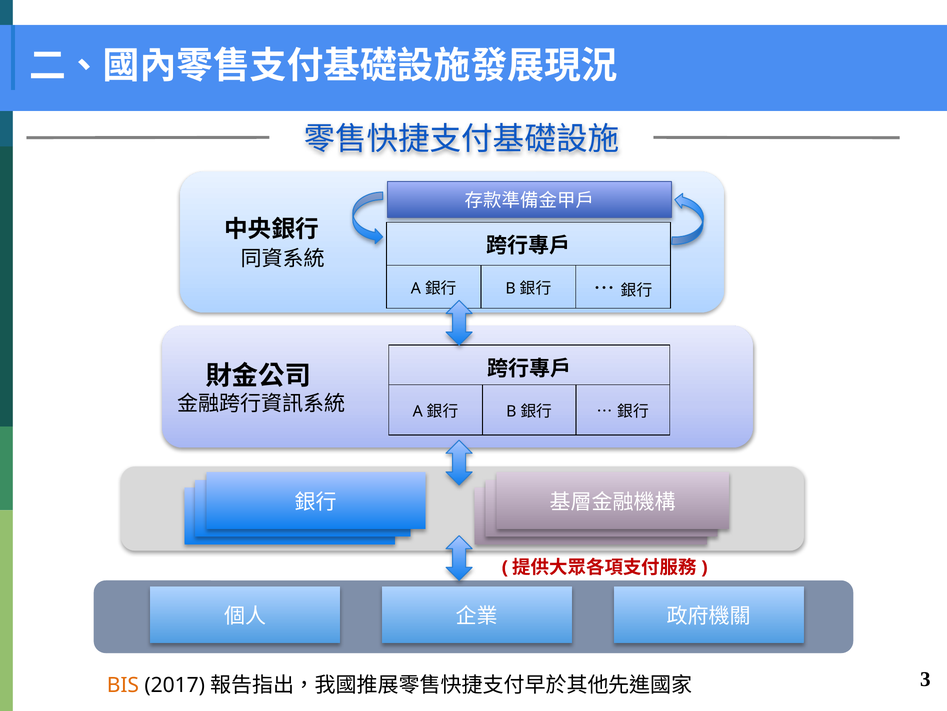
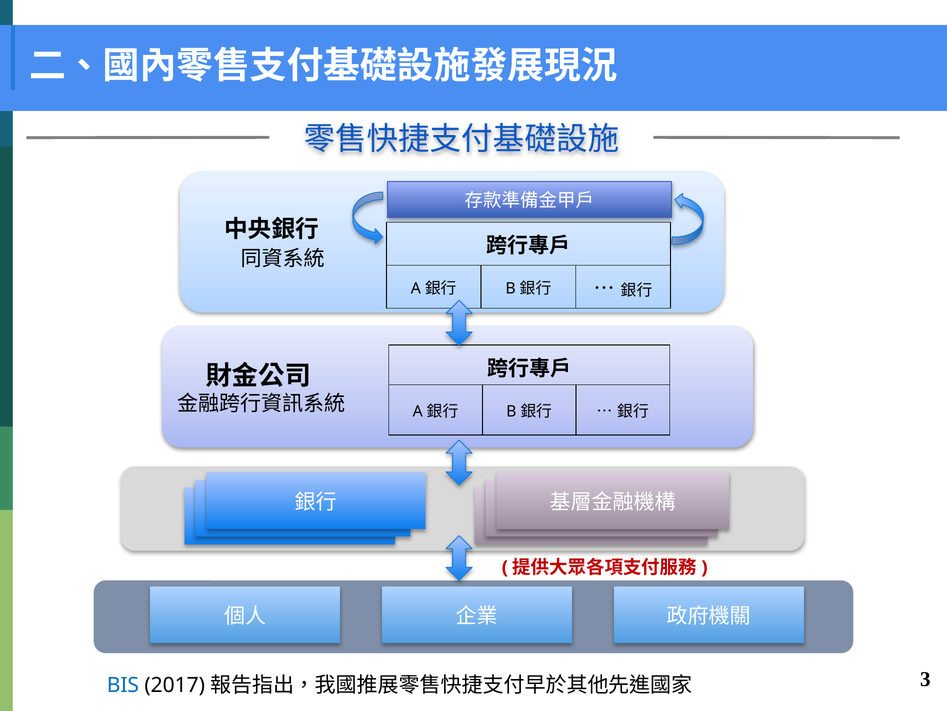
BIS colour: orange -> blue
